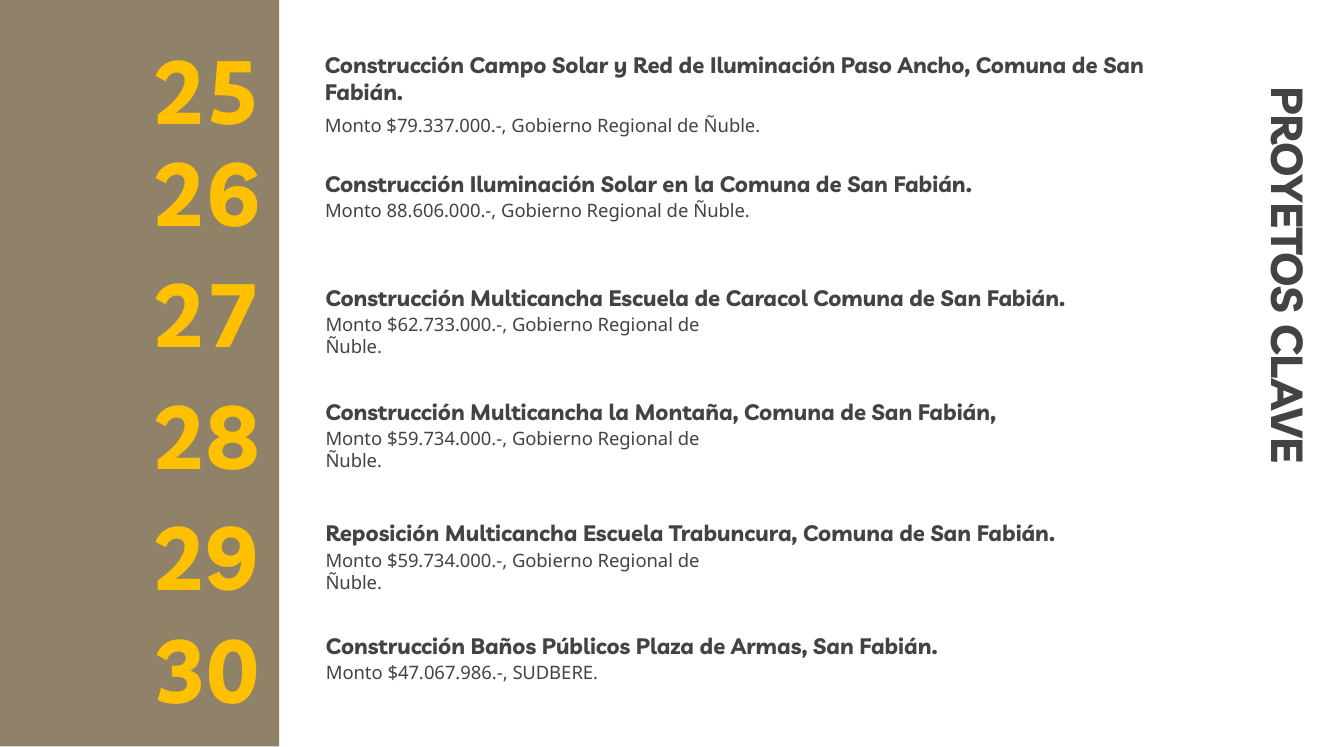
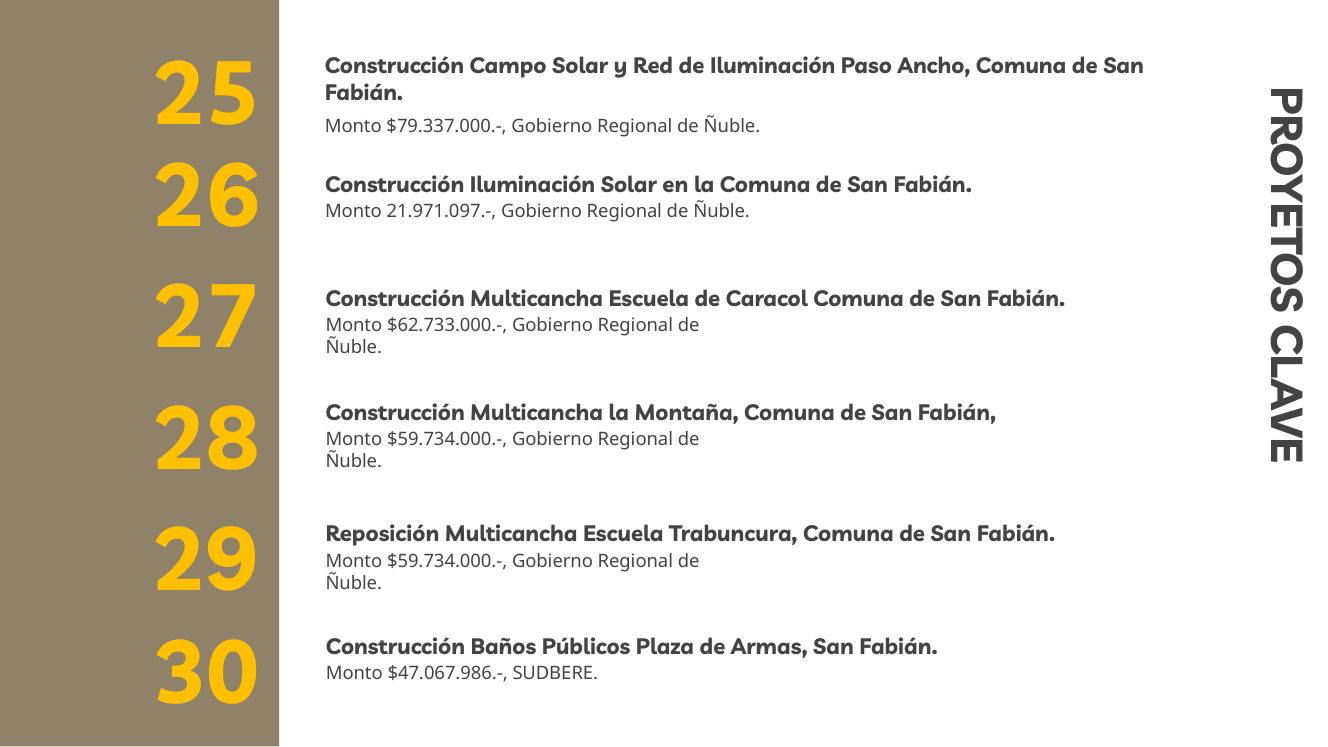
88.606.000.-: 88.606.000.- -> 21.971.097.-
